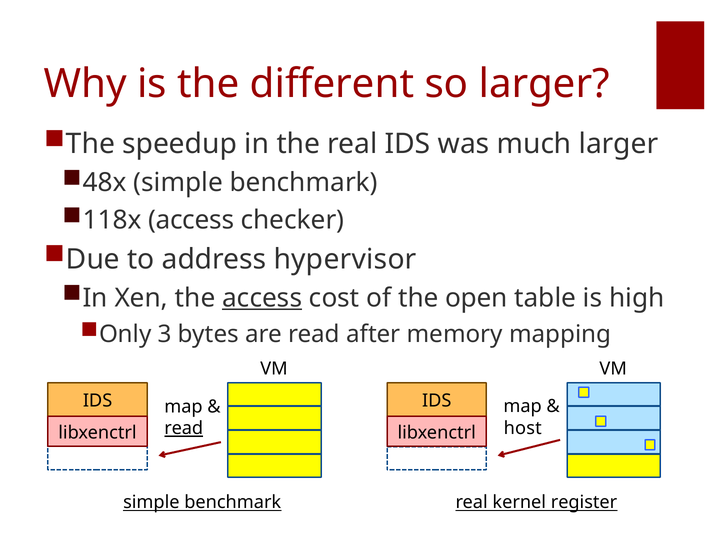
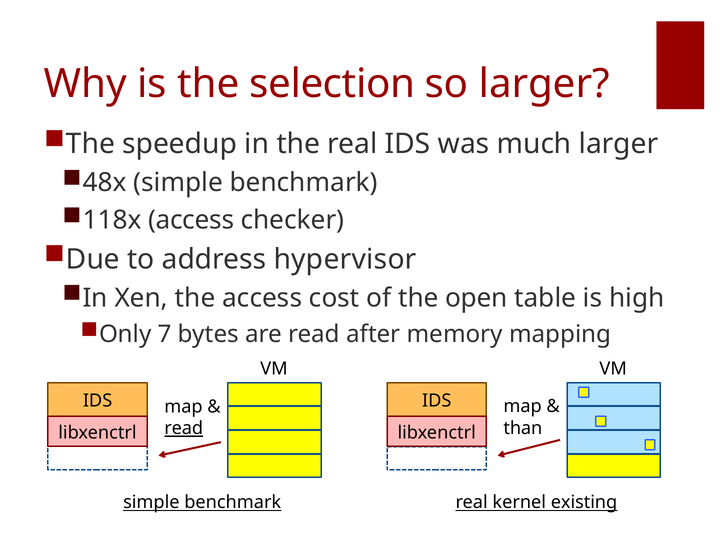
different: different -> selection
access at (262, 298) underline: present -> none
3: 3 -> 7
host: host -> than
register: register -> existing
